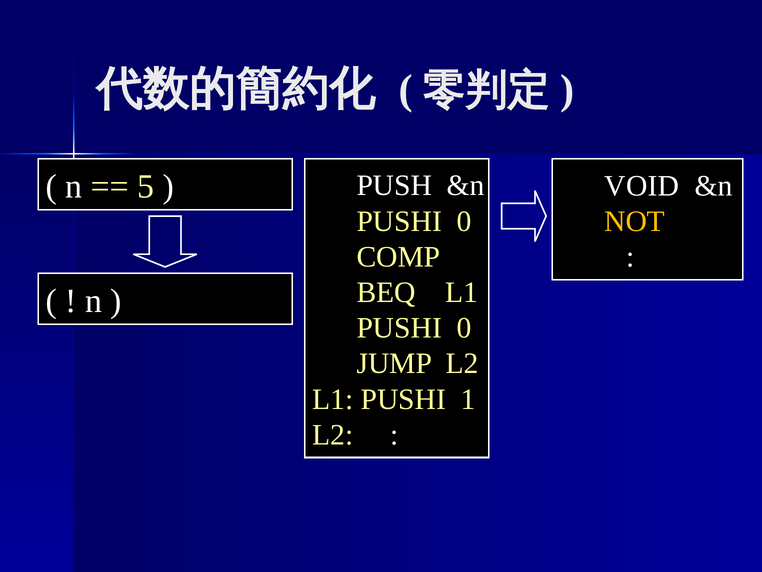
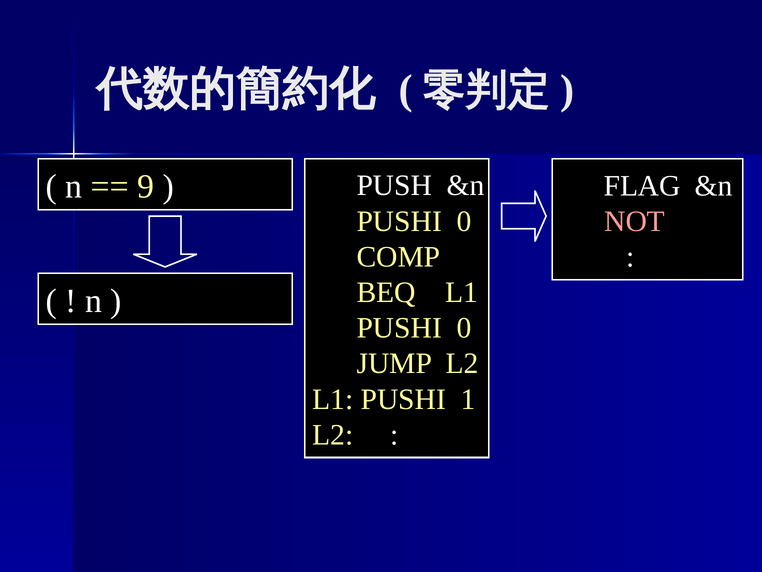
5: 5 -> 9
VOID: VOID -> FLAG
NOT colour: yellow -> pink
